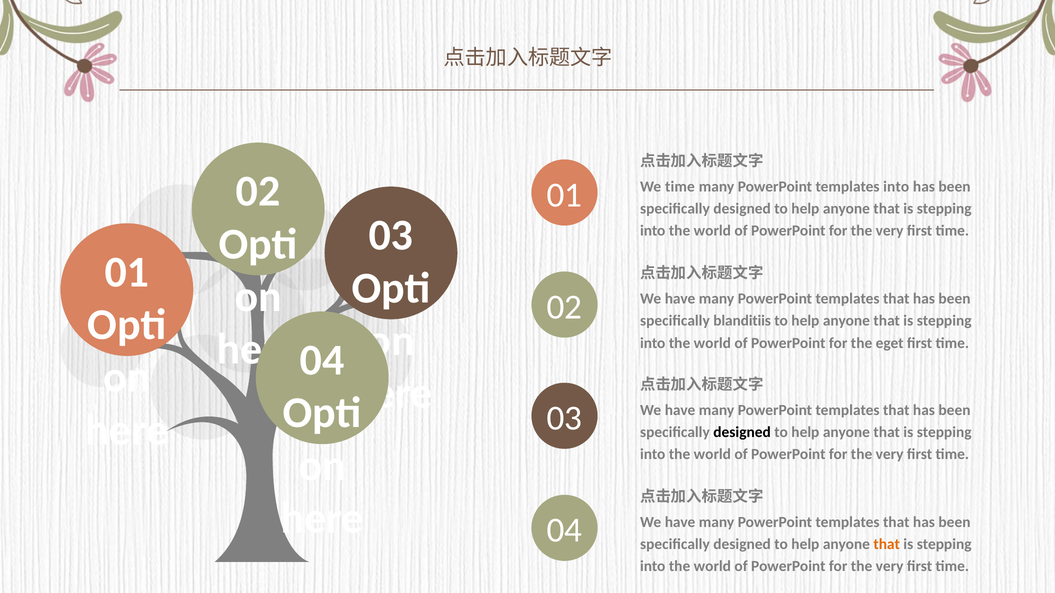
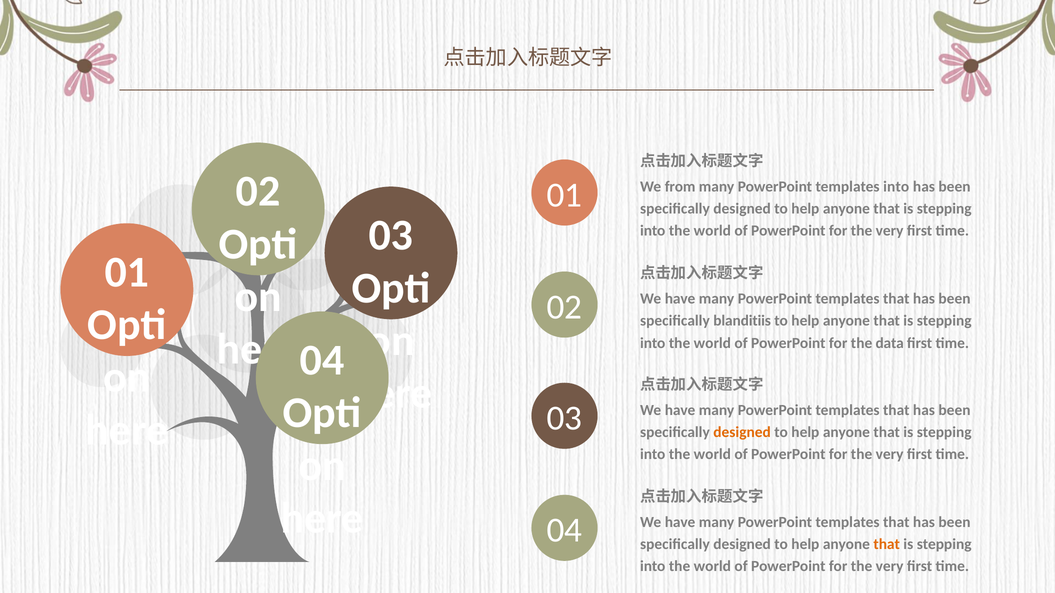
We time: time -> from
eget: eget -> data
designed at (742, 433) colour: black -> orange
